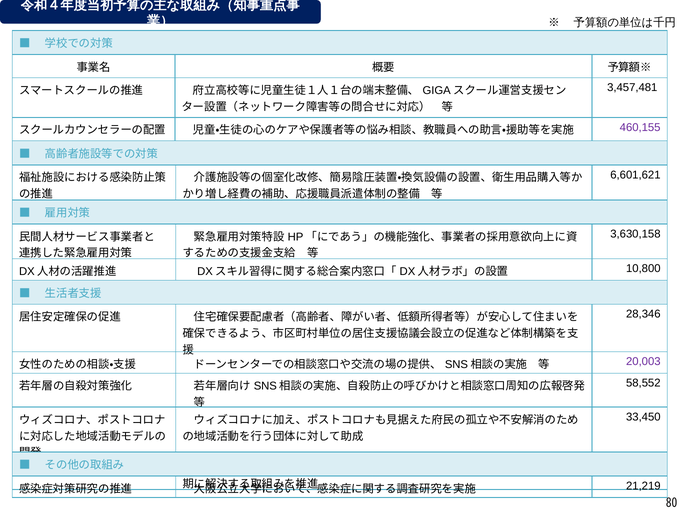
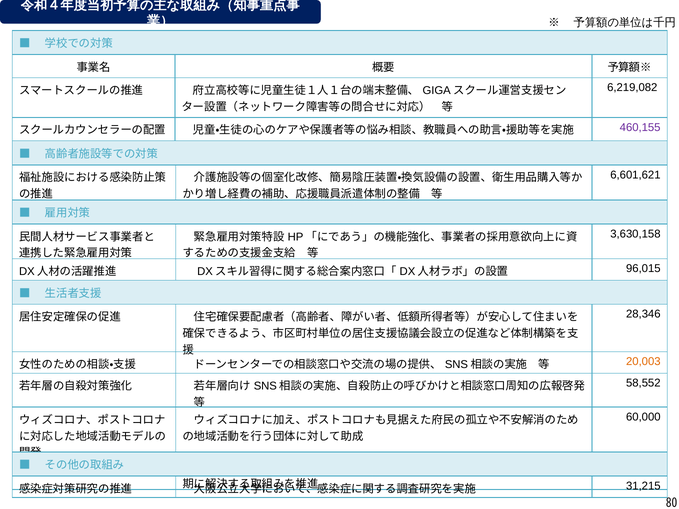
3,457,481: 3,457,481 -> 6,219,082
10,800: 10,800 -> 96,015
20,003 colour: purple -> orange
33,450: 33,450 -> 60,000
21,219: 21,219 -> 31,215
